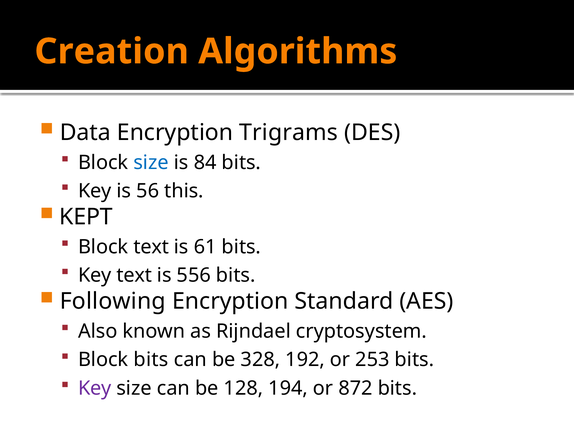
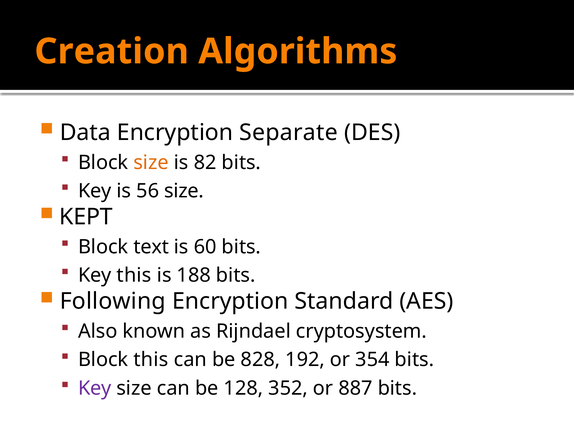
Trigrams: Trigrams -> Separate
size at (151, 163) colour: blue -> orange
84: 84 -> 82
56 this: this -> size
61: 61 -> 60
Key text: text -> this
556: 556 -> 188
Block bits: bits -> this
328: 328 -> 828
253: 253 -> 354
194: 194 -> 352
872: 872 -> 887
